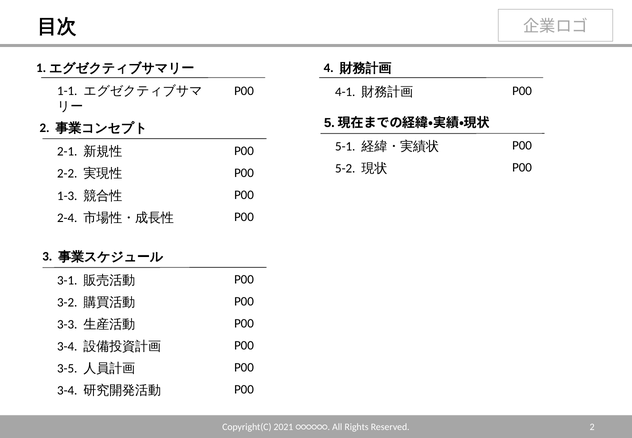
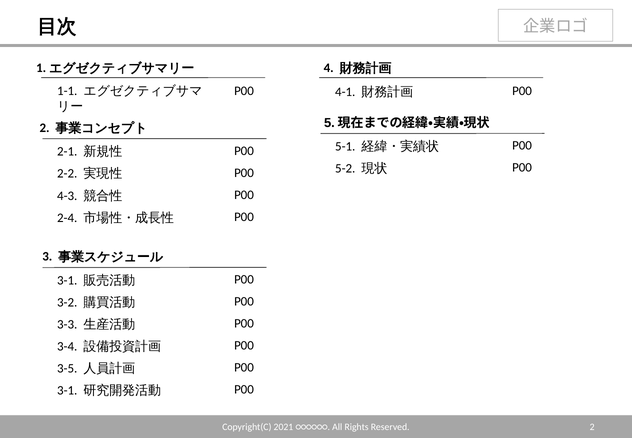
1-3: 1-3 -> 4-3
3-4 at (67, 390): 3-4 -> 3-1
